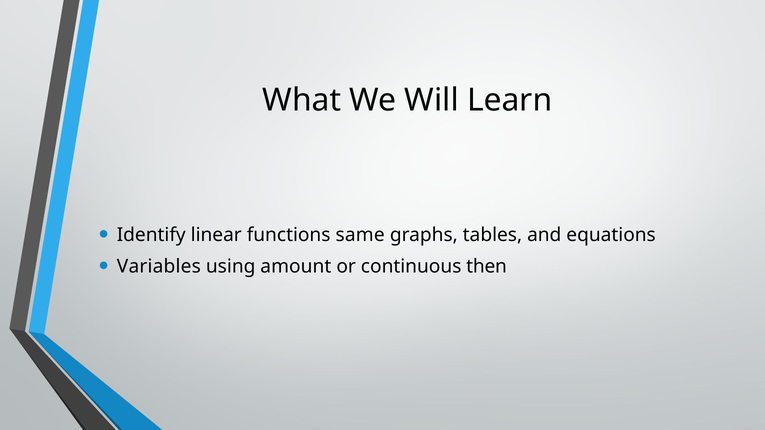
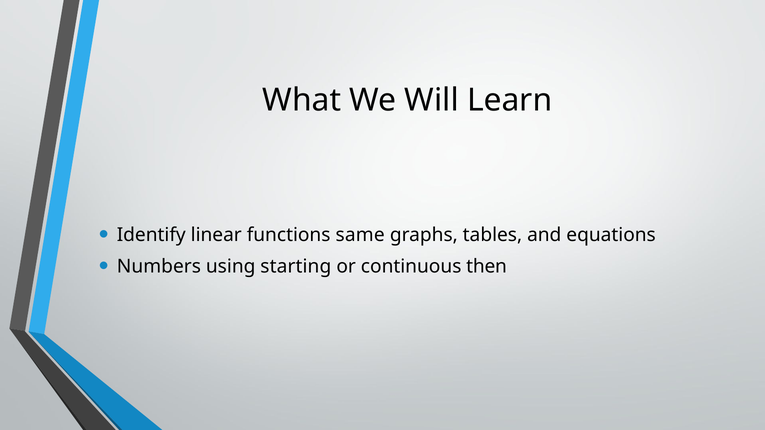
Variables: Variables -> Numbers
amount: amount -> starting
